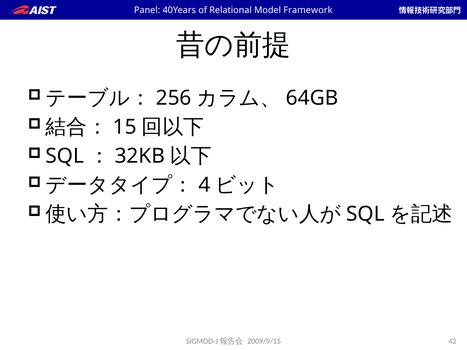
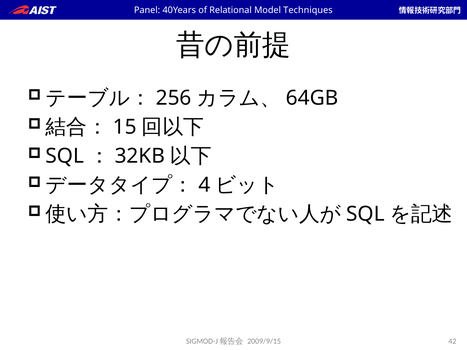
Framework: Framework -> Techniques
